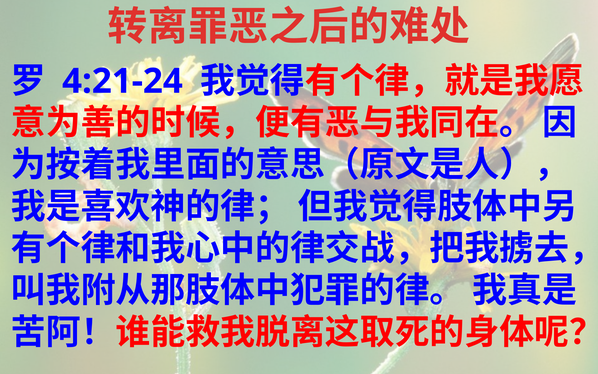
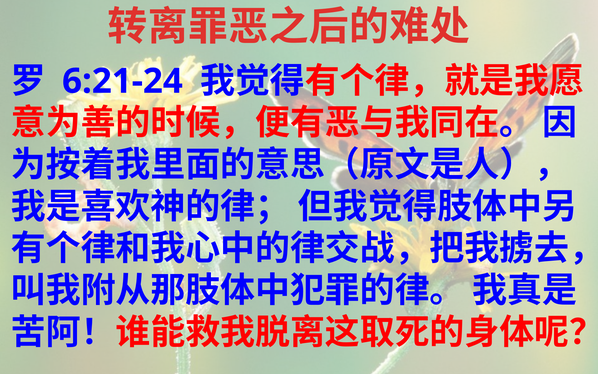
4:21-24: 4:21-24 -> 6:21-24
